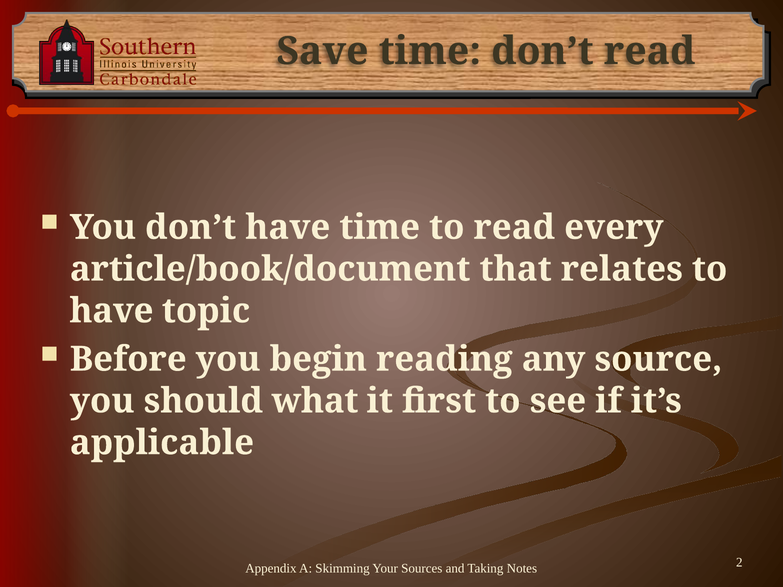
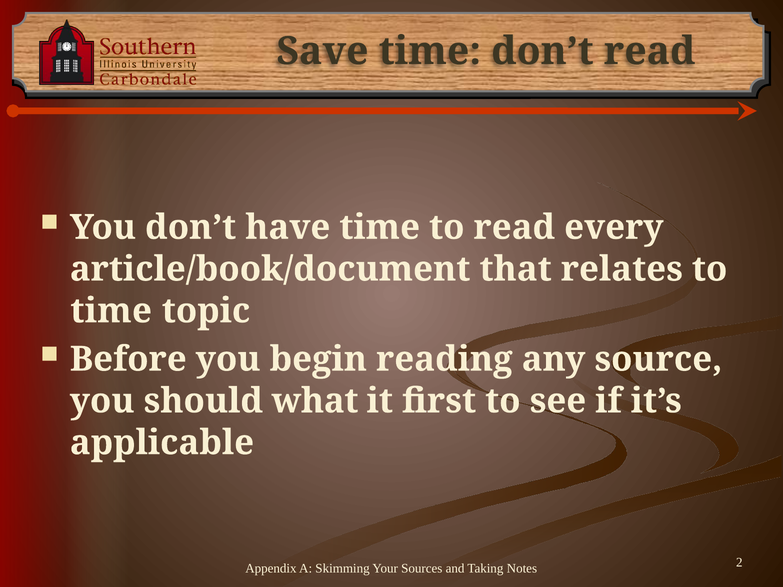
have at (111, 311): have -> time
